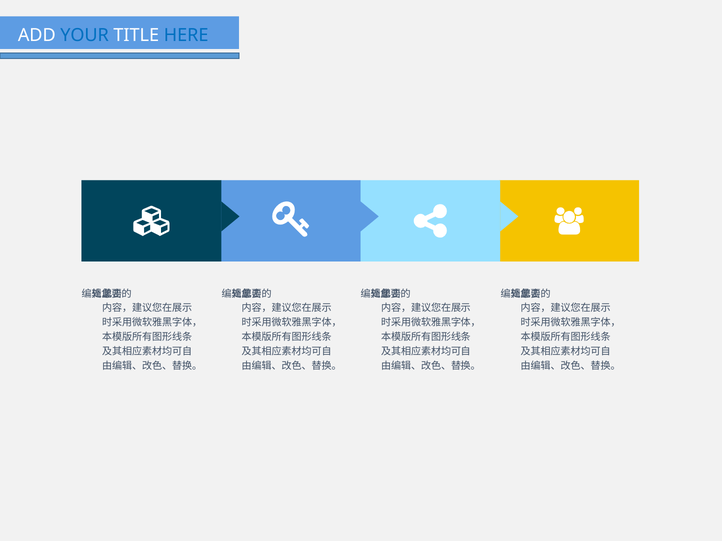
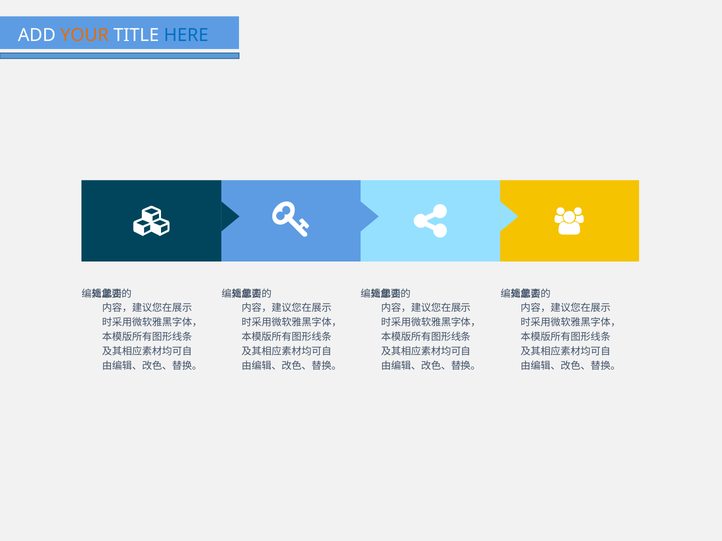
YOUR colour: blue -> orange
